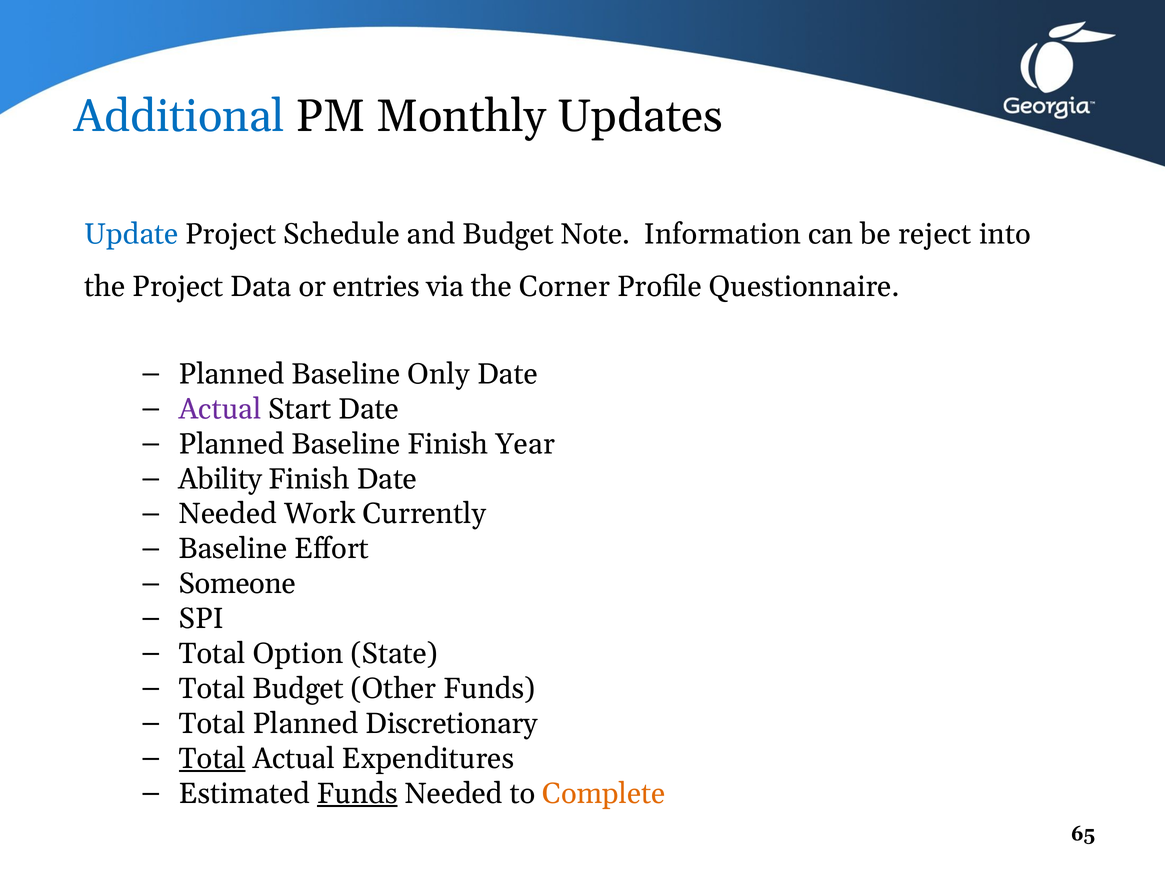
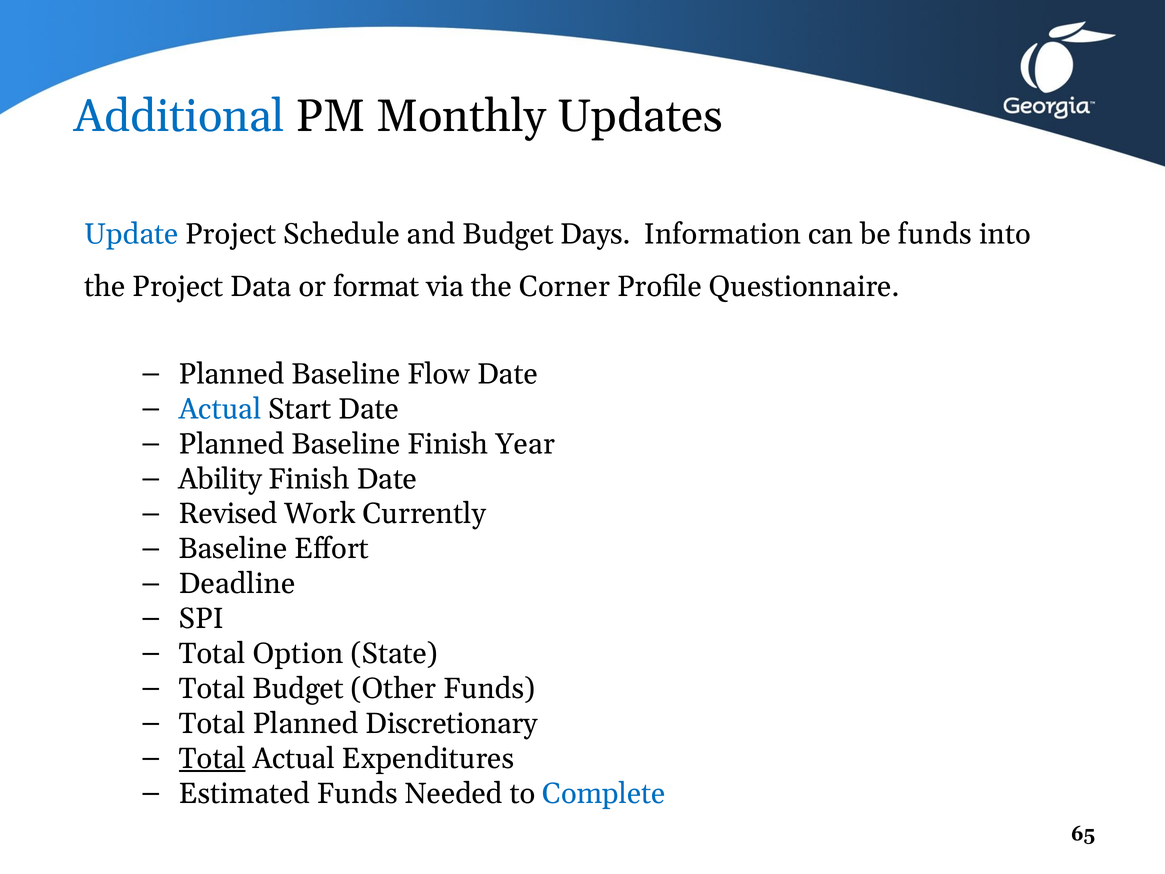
Note: Note -> Days
be reject: reject -> funds
entries: entries -> format
Only: Only -> Flow
Actual at (220, 409) colour: purple -> blue
Needed at (228, 514): Needed -> Revised
Someone: Someone -> Deadline
Funds at (357, 793) underline: present -> none
Complete colour: orange -> blue
